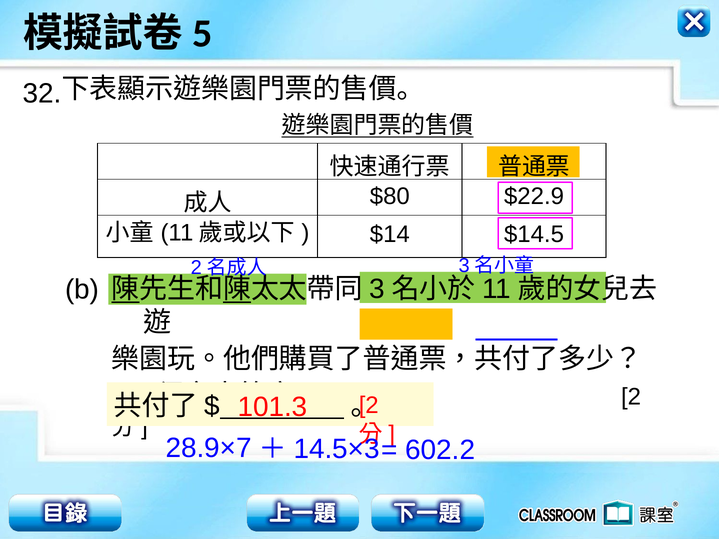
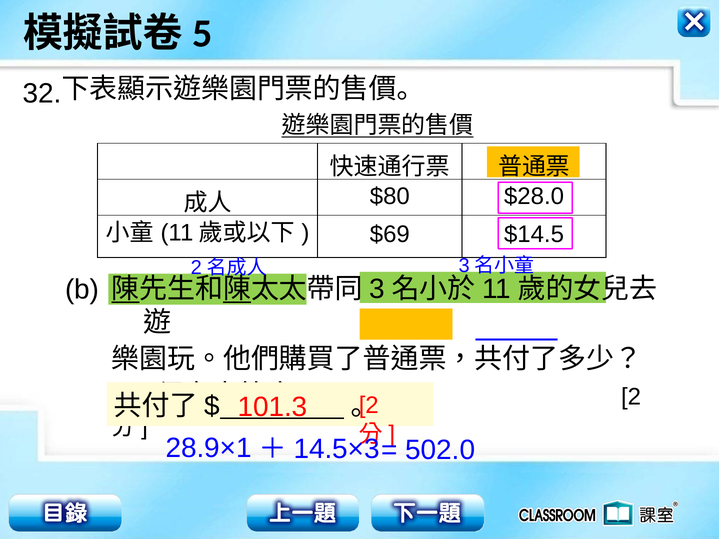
$22.9: $22.9 -> $28.0
$14: $14 -> $69
28.9×7: 28.9×7 -> 28.9×1
602.2: 602.2 -> 502.0
